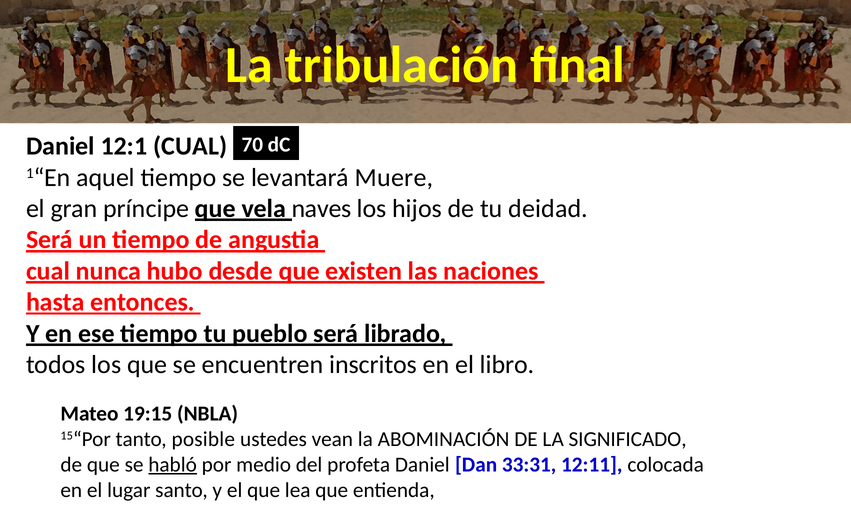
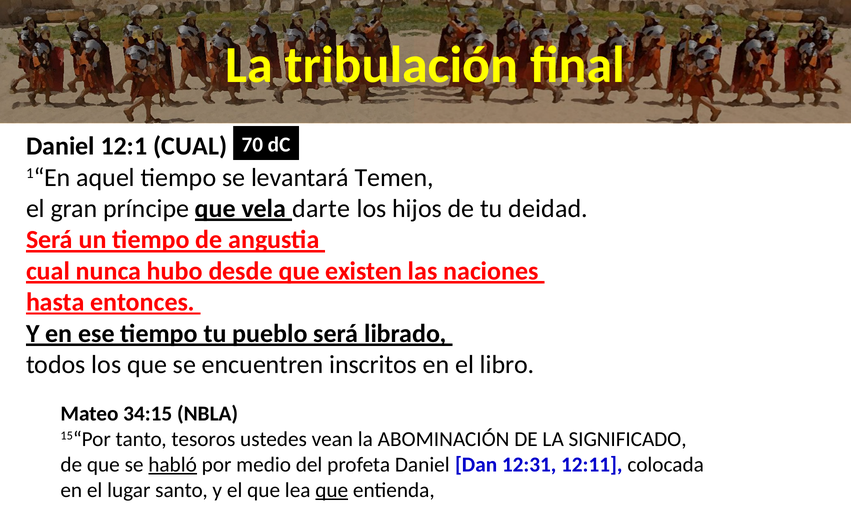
Muere: Muere -> Temen
naves: naves -> darte
19:15: 19:15 -> 34:15
posible: posible -> tesoros
33:31: 33:31 -> 12:31
que at (332, 490) underline: none -> present
